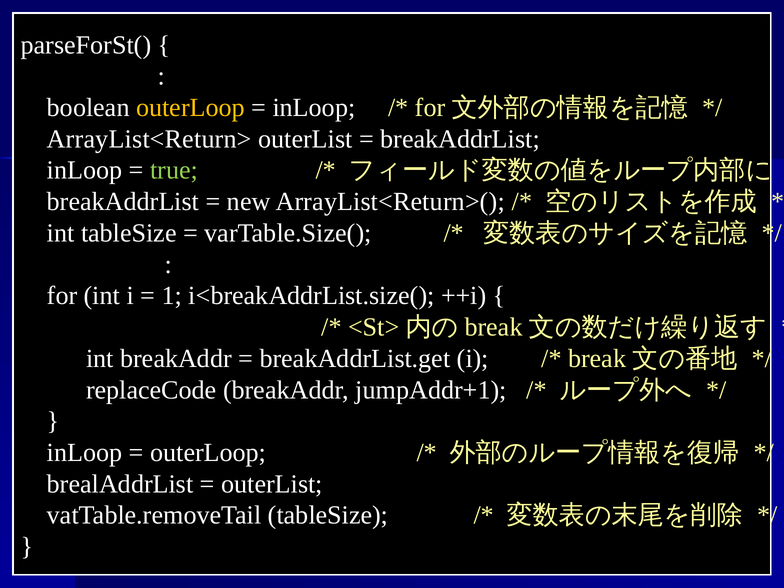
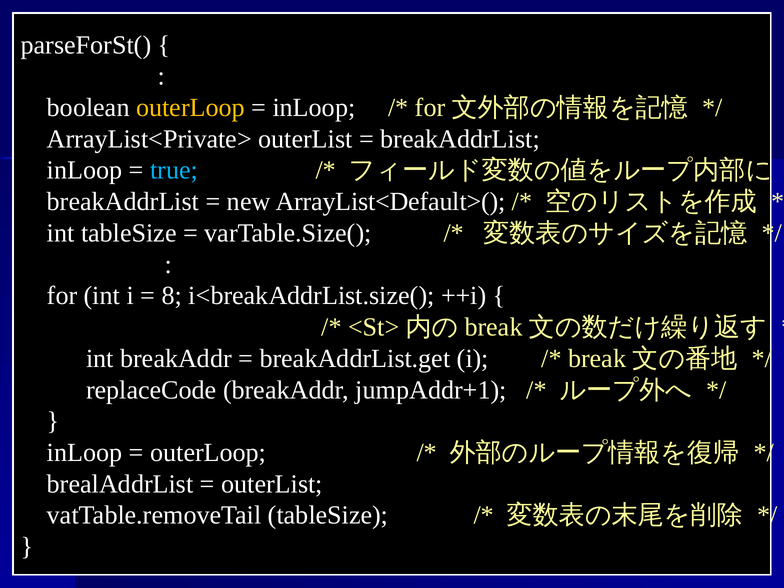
ArrayList<Return>: ArrayList<Return> -> ArrayList<Private>
true colour: light green -> light blue
ArrayList<Return>(: ArrayList<Return>( -> ArrayList<Default>(
1: 1 -> 8
